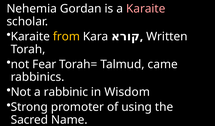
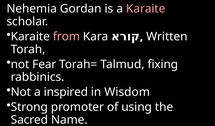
from colour: yellow -> pink
came: came -> fixing
rabbinic: rabbinic -> inspired
